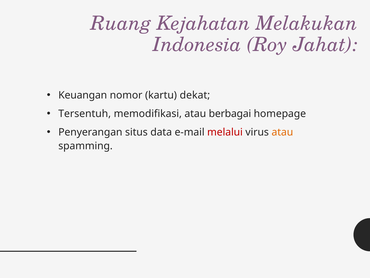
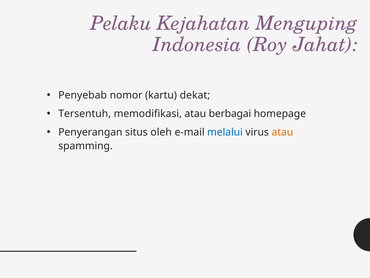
Ruang: Ruang -> Pelaku
Melakukan: Melakukan -> Menguping
Keuangan: Keuangan -> Penyebab
data: data -> oleh
melalui colour: red -> blue
